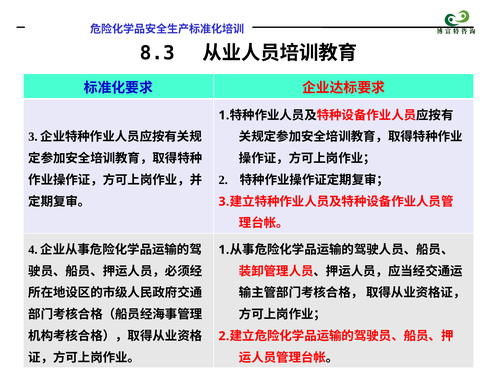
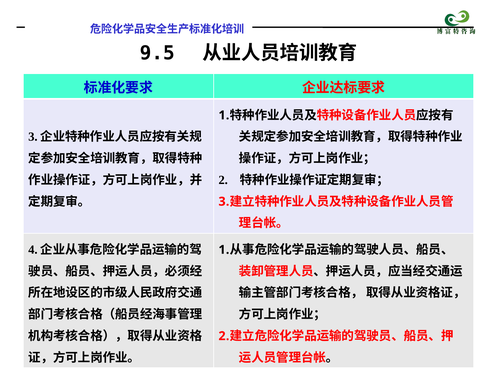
8.3: 8.3 -> 9.5
